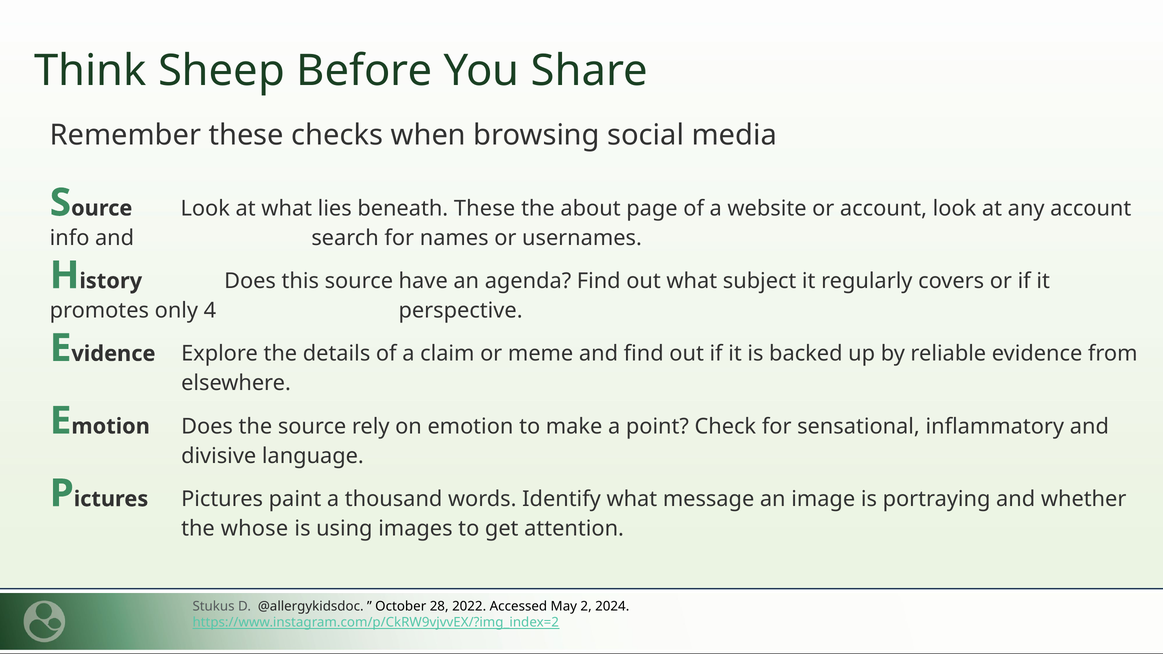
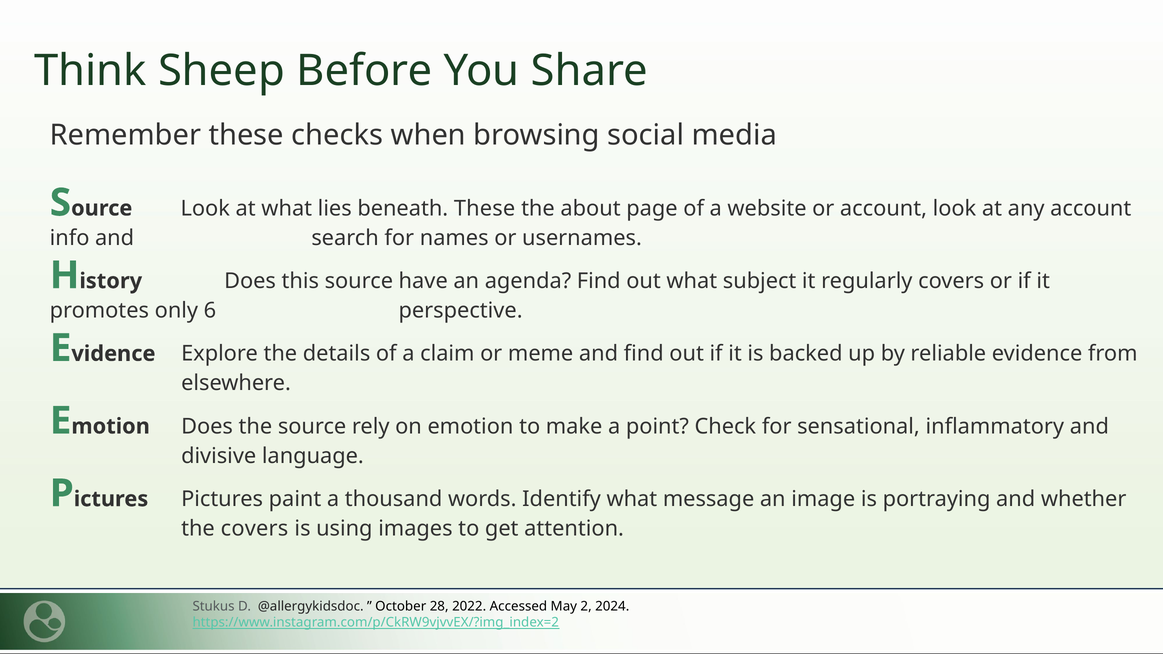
4: 4 -> 6
the whose: whose -> covers
